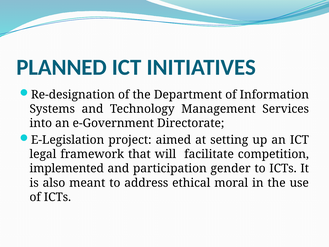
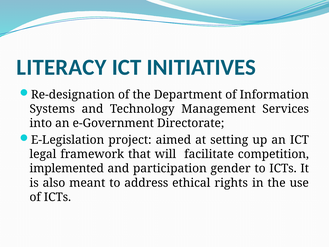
PLANNED: PLANNED -> LITERACY
moral: moral -> rights
